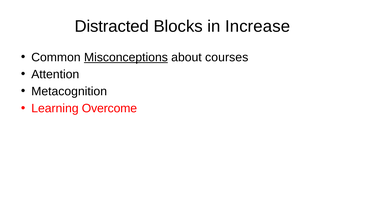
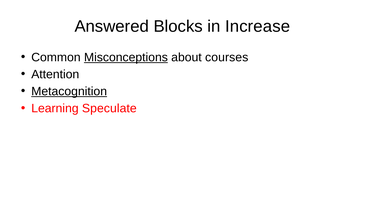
Distracted: Distracted -> Answered
Metacognition underline: none -> present
Overcome: Overcome -> Speculate
